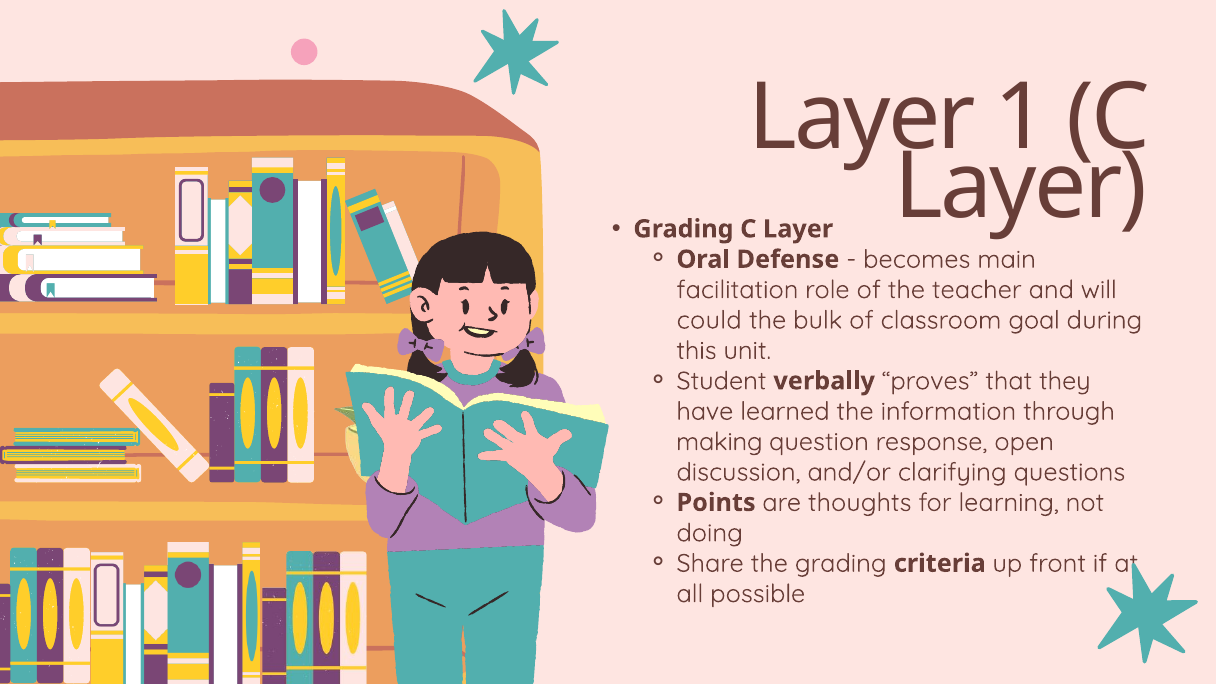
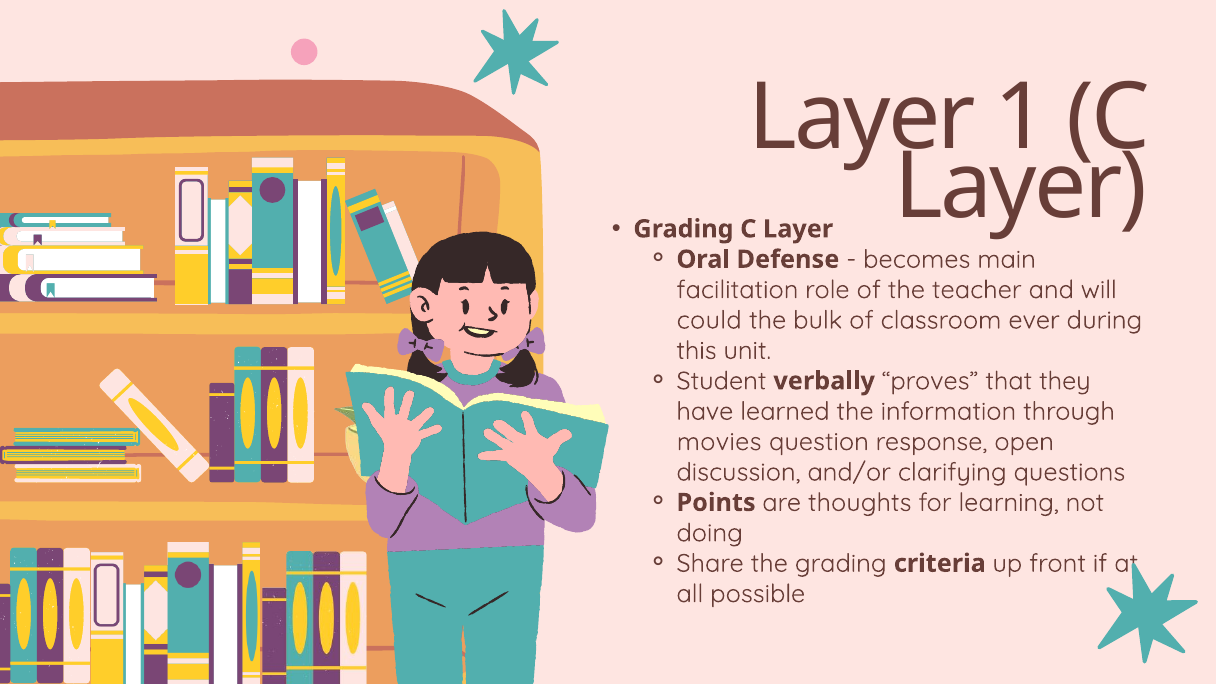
goal: goal -> ever
making: making -> movies
